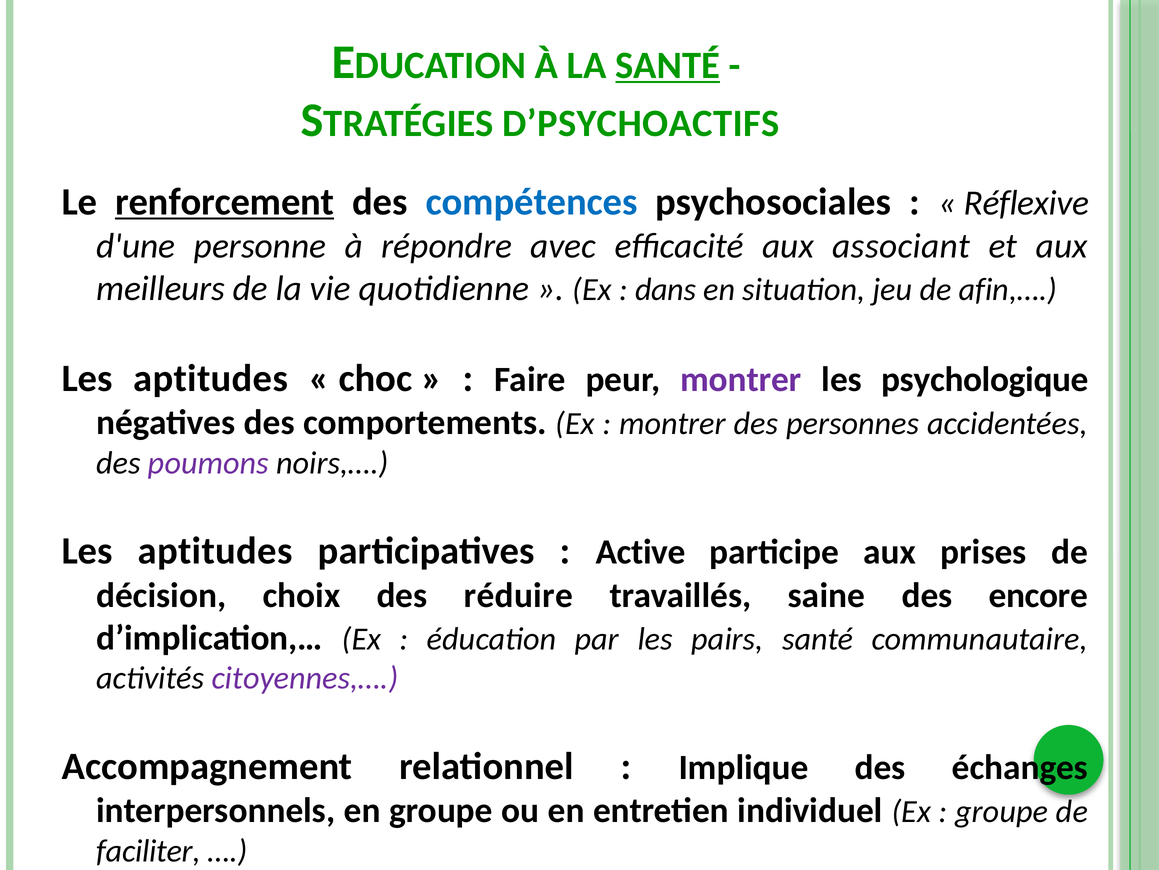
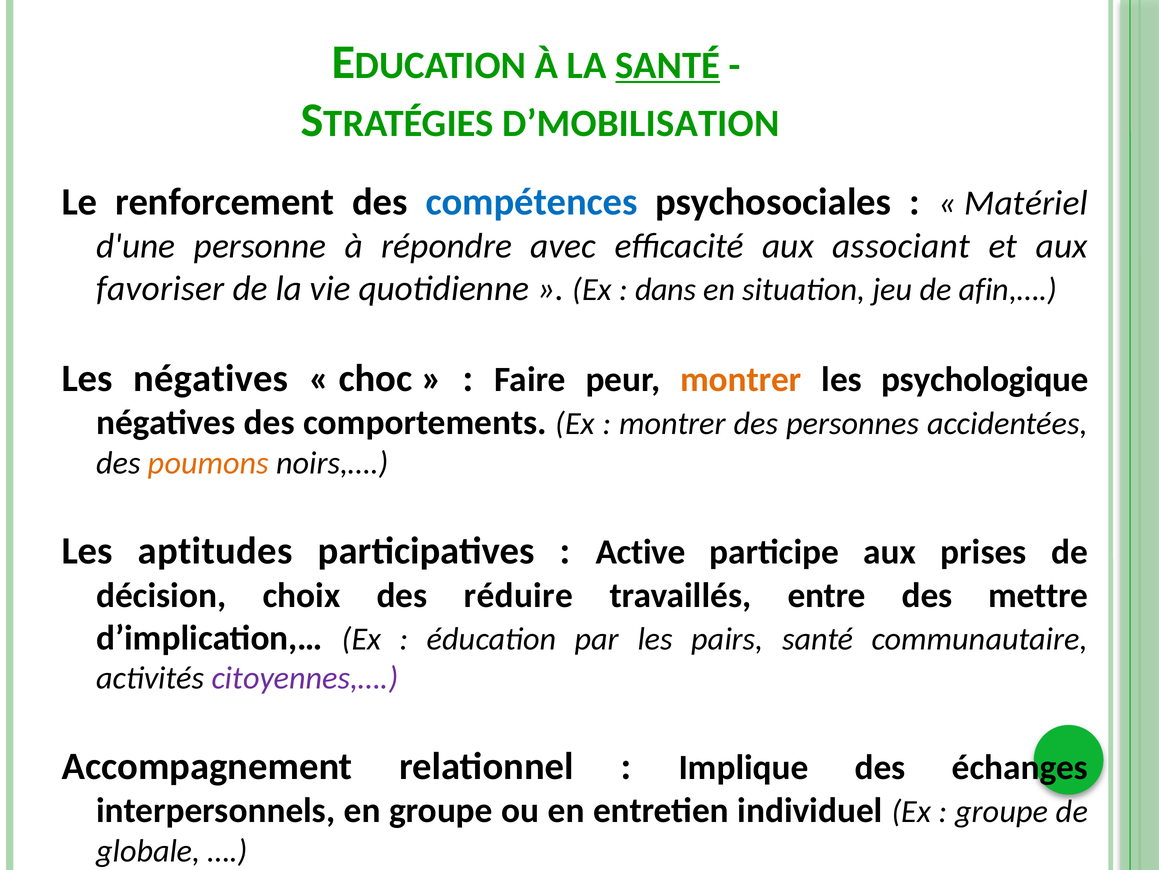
D’PSYCHOACTIFS: D’PSYCHOACTIFS -> D’MOBILISATION
renforcement underline: present -> none
Réflexive: Réflexive -> Matériel
meilleurs: meilleurs -> favoriser
aptitudes at (211, 378): aptitudes -> négatives
montrer at (741, 379) colour: purple -> orange
poumons colour: purple -> orange
saine: saine -> entre
encore: encore -> mettre
faciliter: faciliter -> globale
